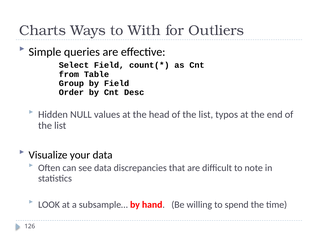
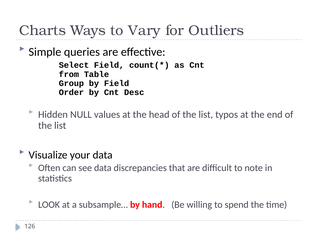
With: With -> Vary
